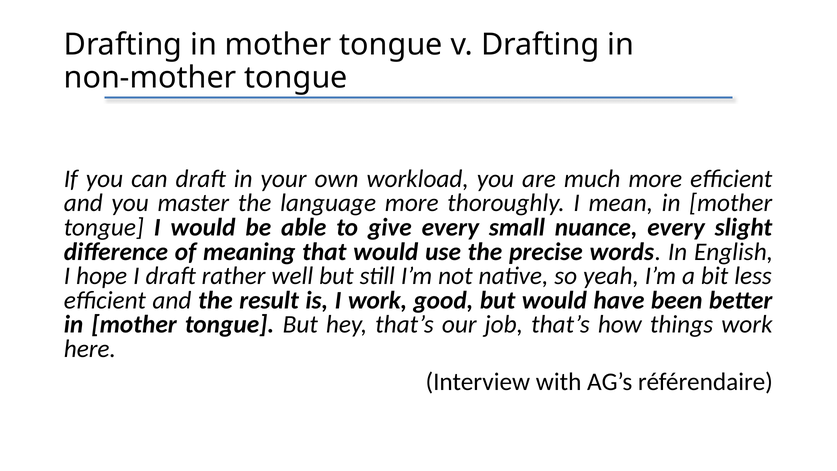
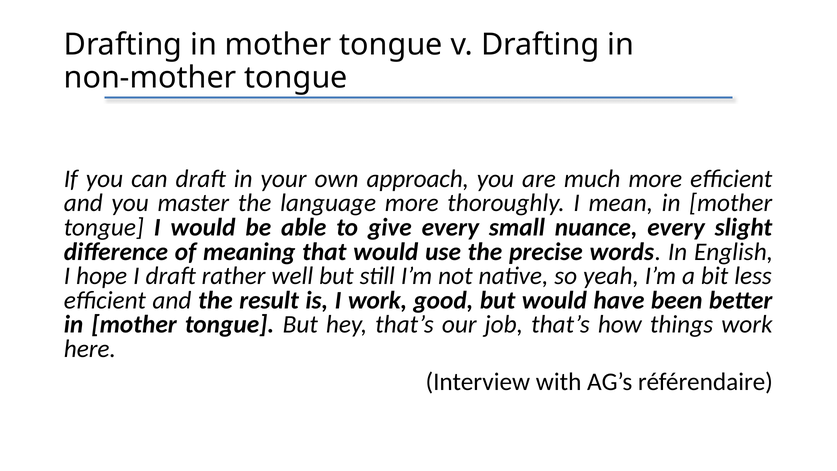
workload: workload -> approach
